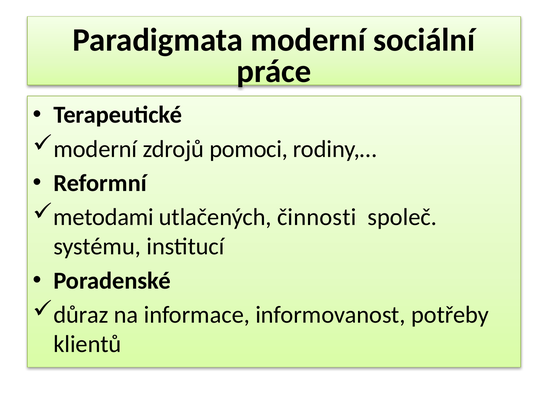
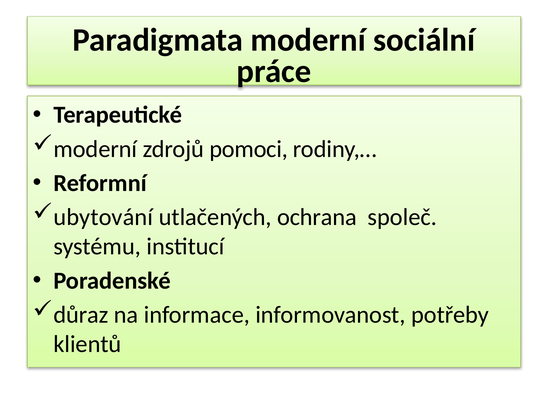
metodami: metodami -> ubytování
činnosti: činnosti -> ochrana
